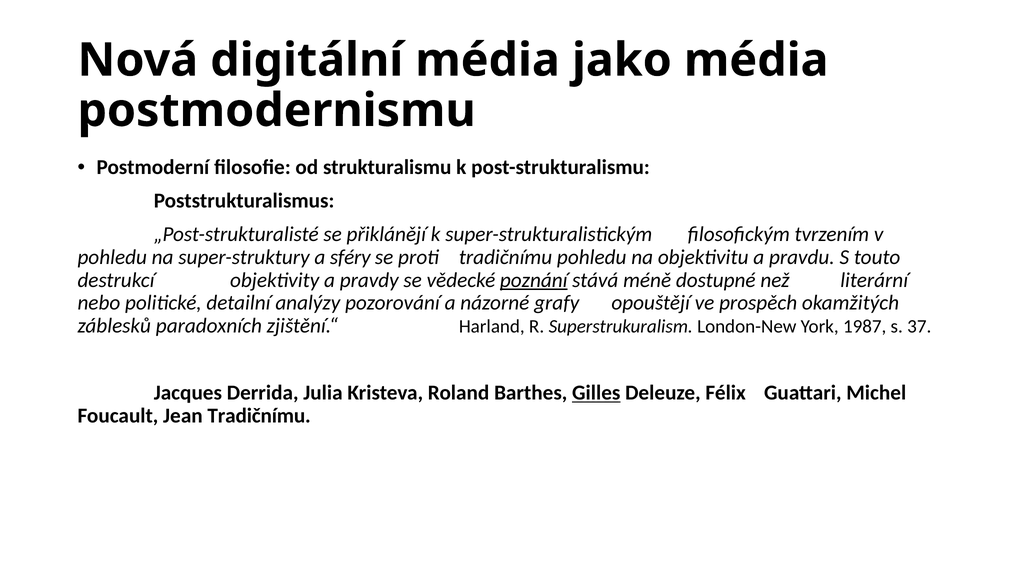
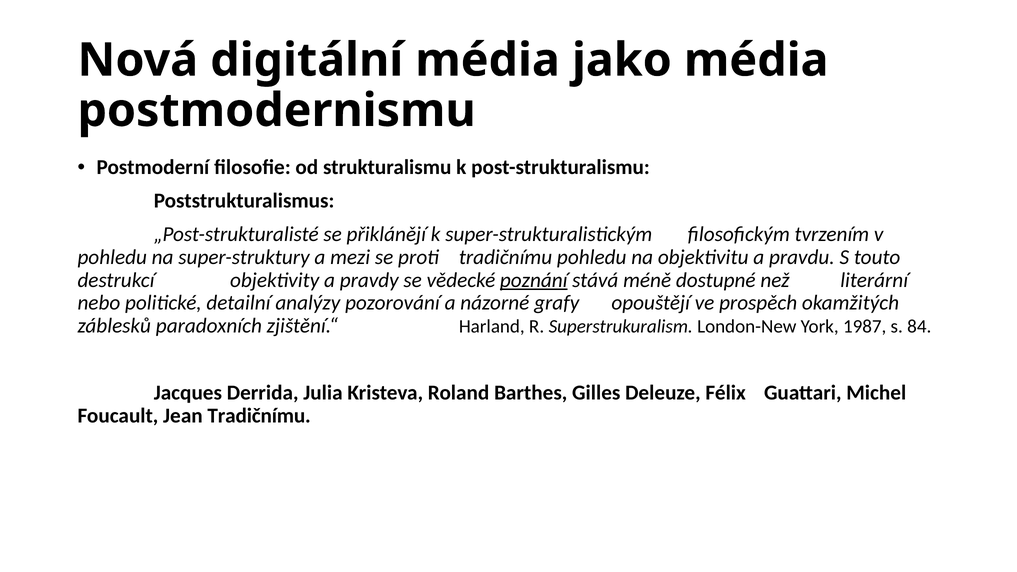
sféry: sféry -> mezi
37: 37 -> 84
Gilles underline: present -> none
